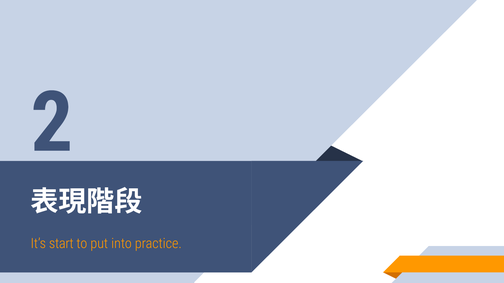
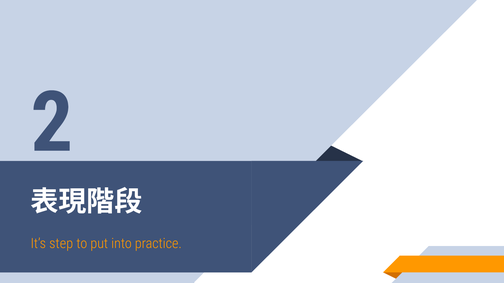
start: start -> step
